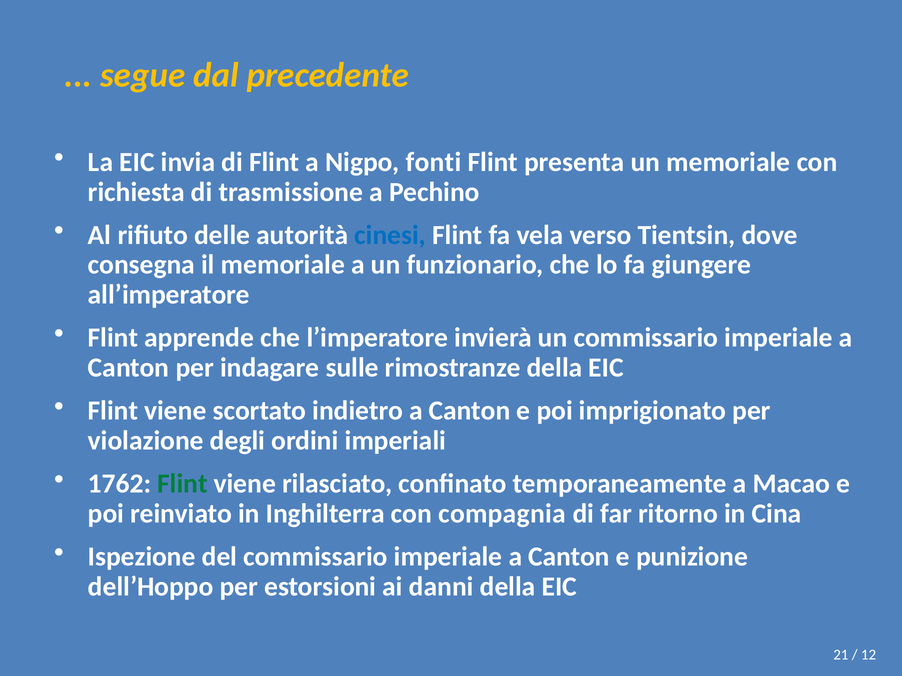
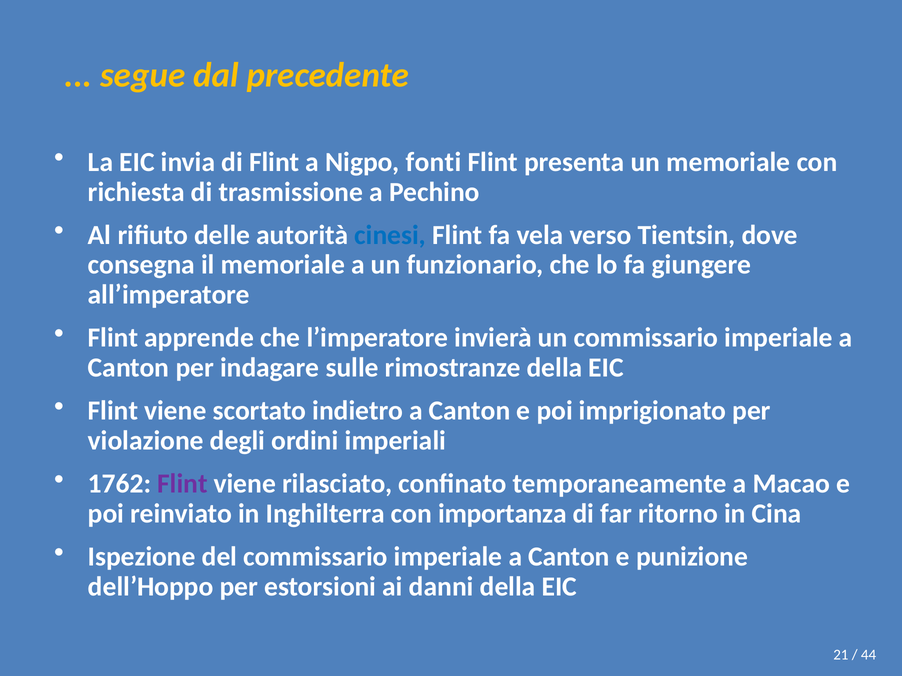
Flint at (182, 484) colour: green -> purple
compagnia: compagnia -> importanza
12: 12 -> 44
